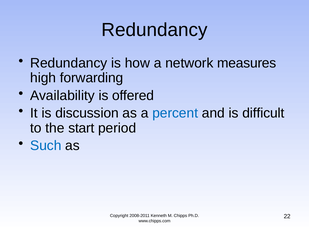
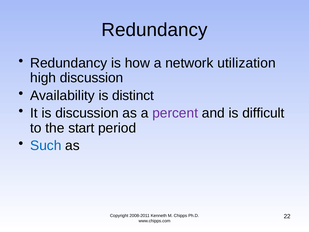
measures: measures -> utilization
high forwarding: forwarding -> discussion
offered: offered -> distinct
percent colour: blue -> purple
